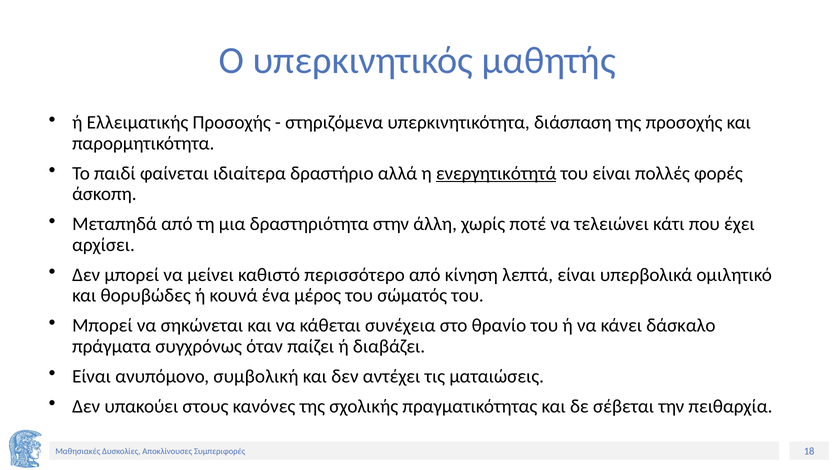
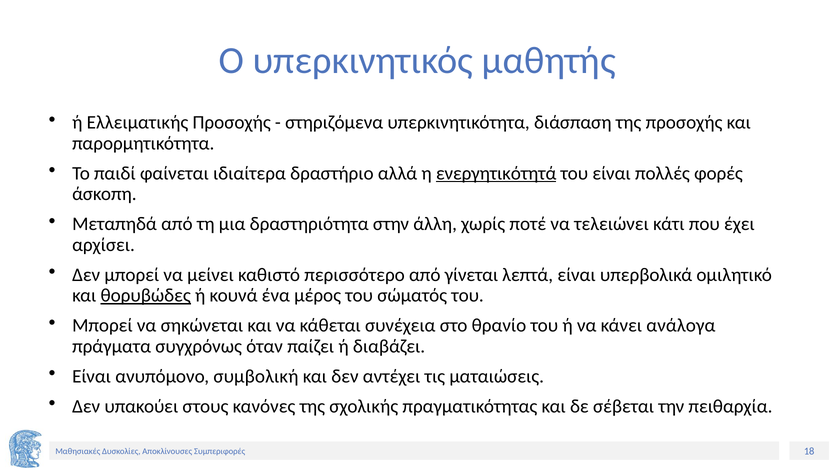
κίνηση: κίνηση -> γίνεται
θορυβώδες underline: none -> present
δάσκαλο: δάσκαλο -> ανάλογα
